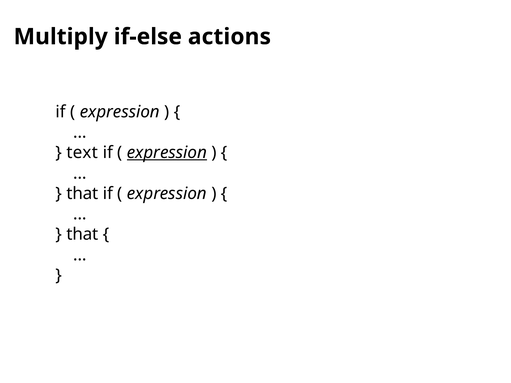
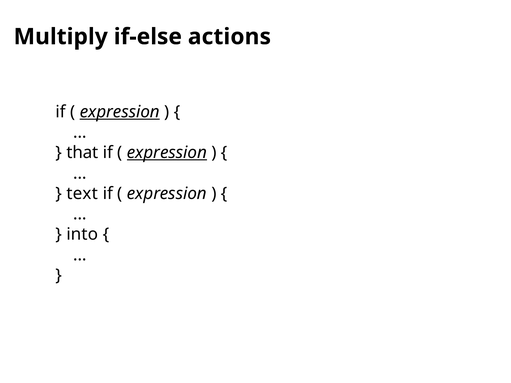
expression at (120, 112) underline: none -> present
text: text -> that
that at (82, 194): that -> text
that at (82, 234): that -> into
